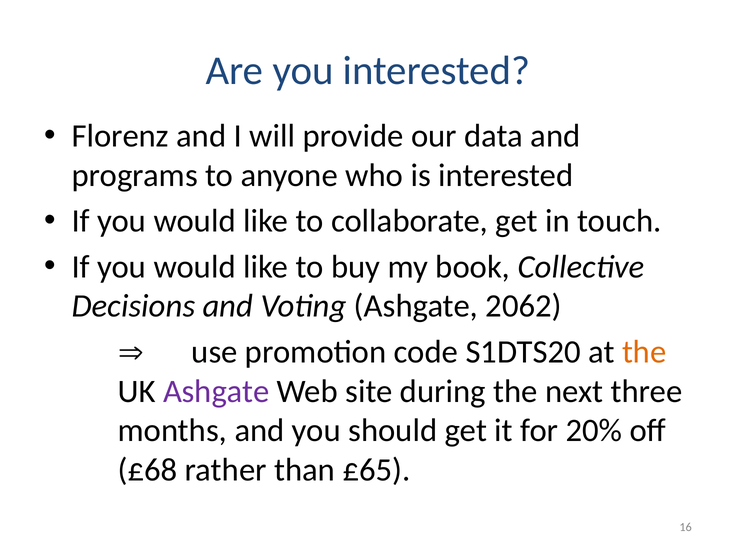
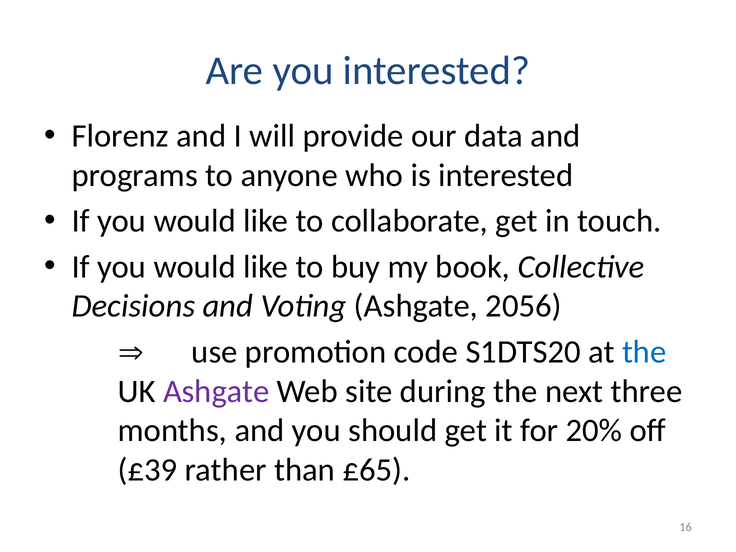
2062: 2062 -> 2056
the at (644, 352) colour: orange -> blue
£68: £68 -> £39
